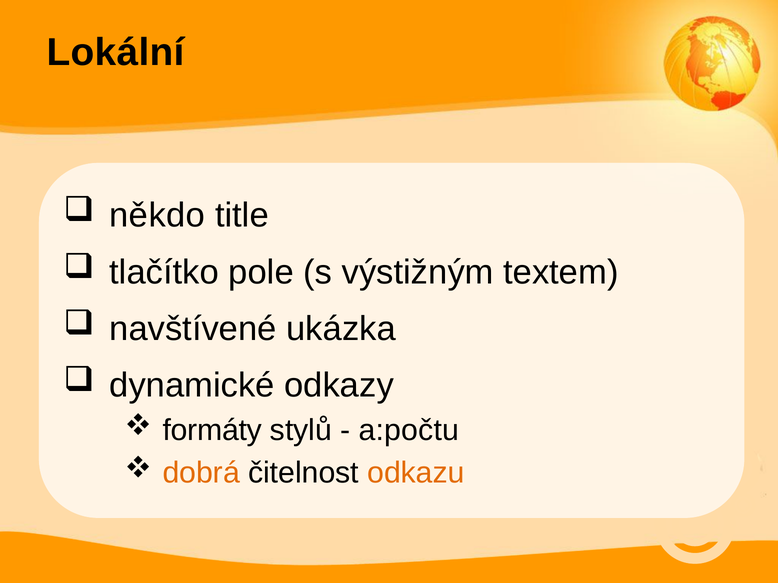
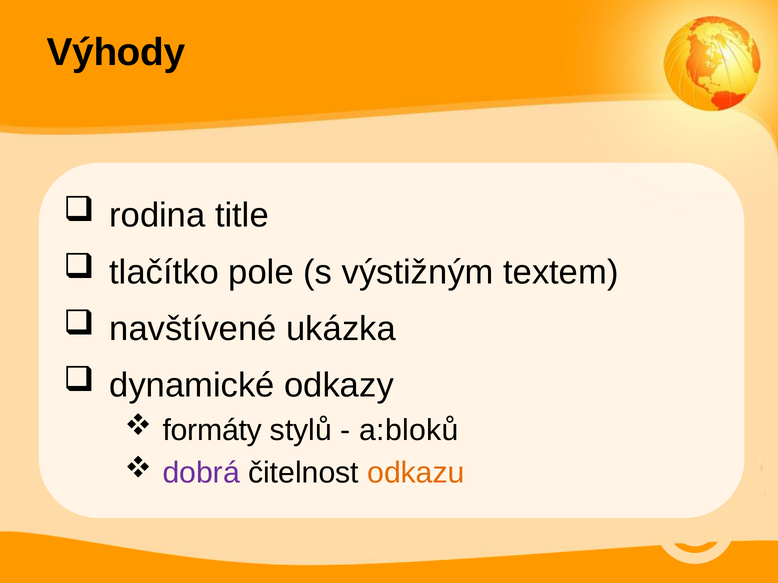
Lokální: Lokální -> Výhody
někdo: někdo -> rodina
a:počtu: a:počtu -> a:bloků
dobrá colour: orange -> purple
